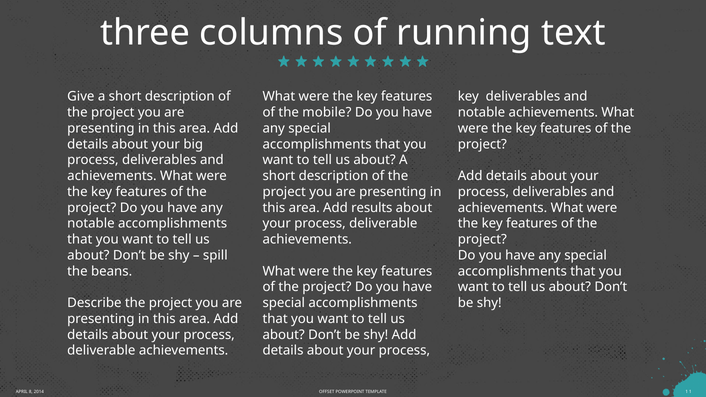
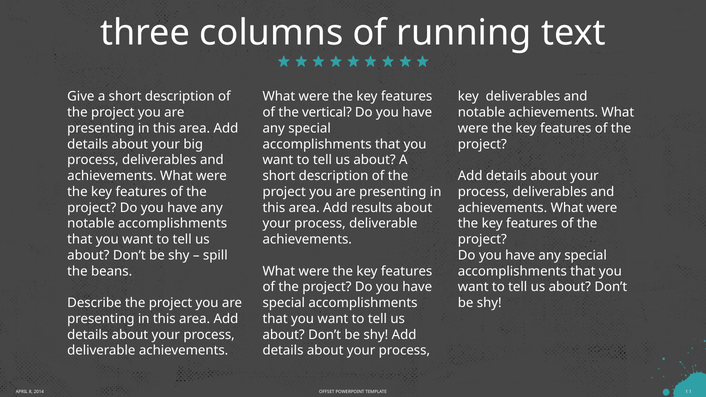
mobile: mobile -> vertical
